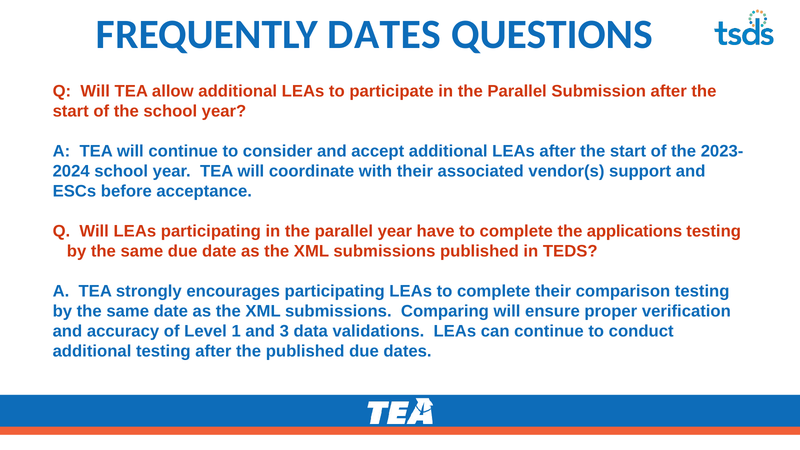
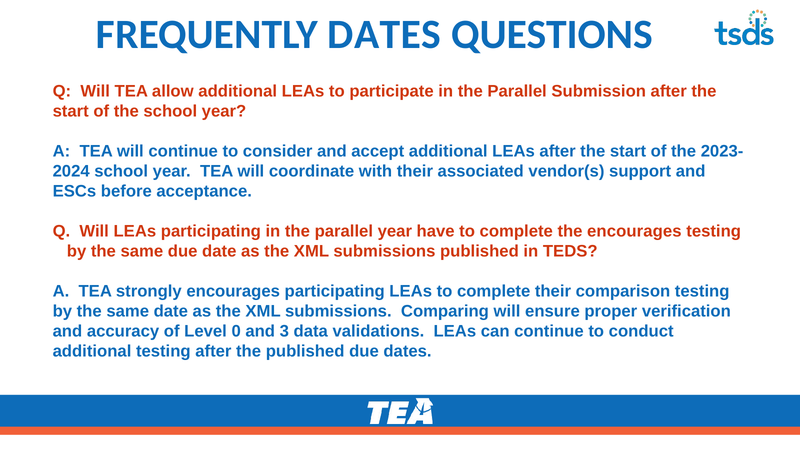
the applications: applications -> encourages
1: 1 -> 0
